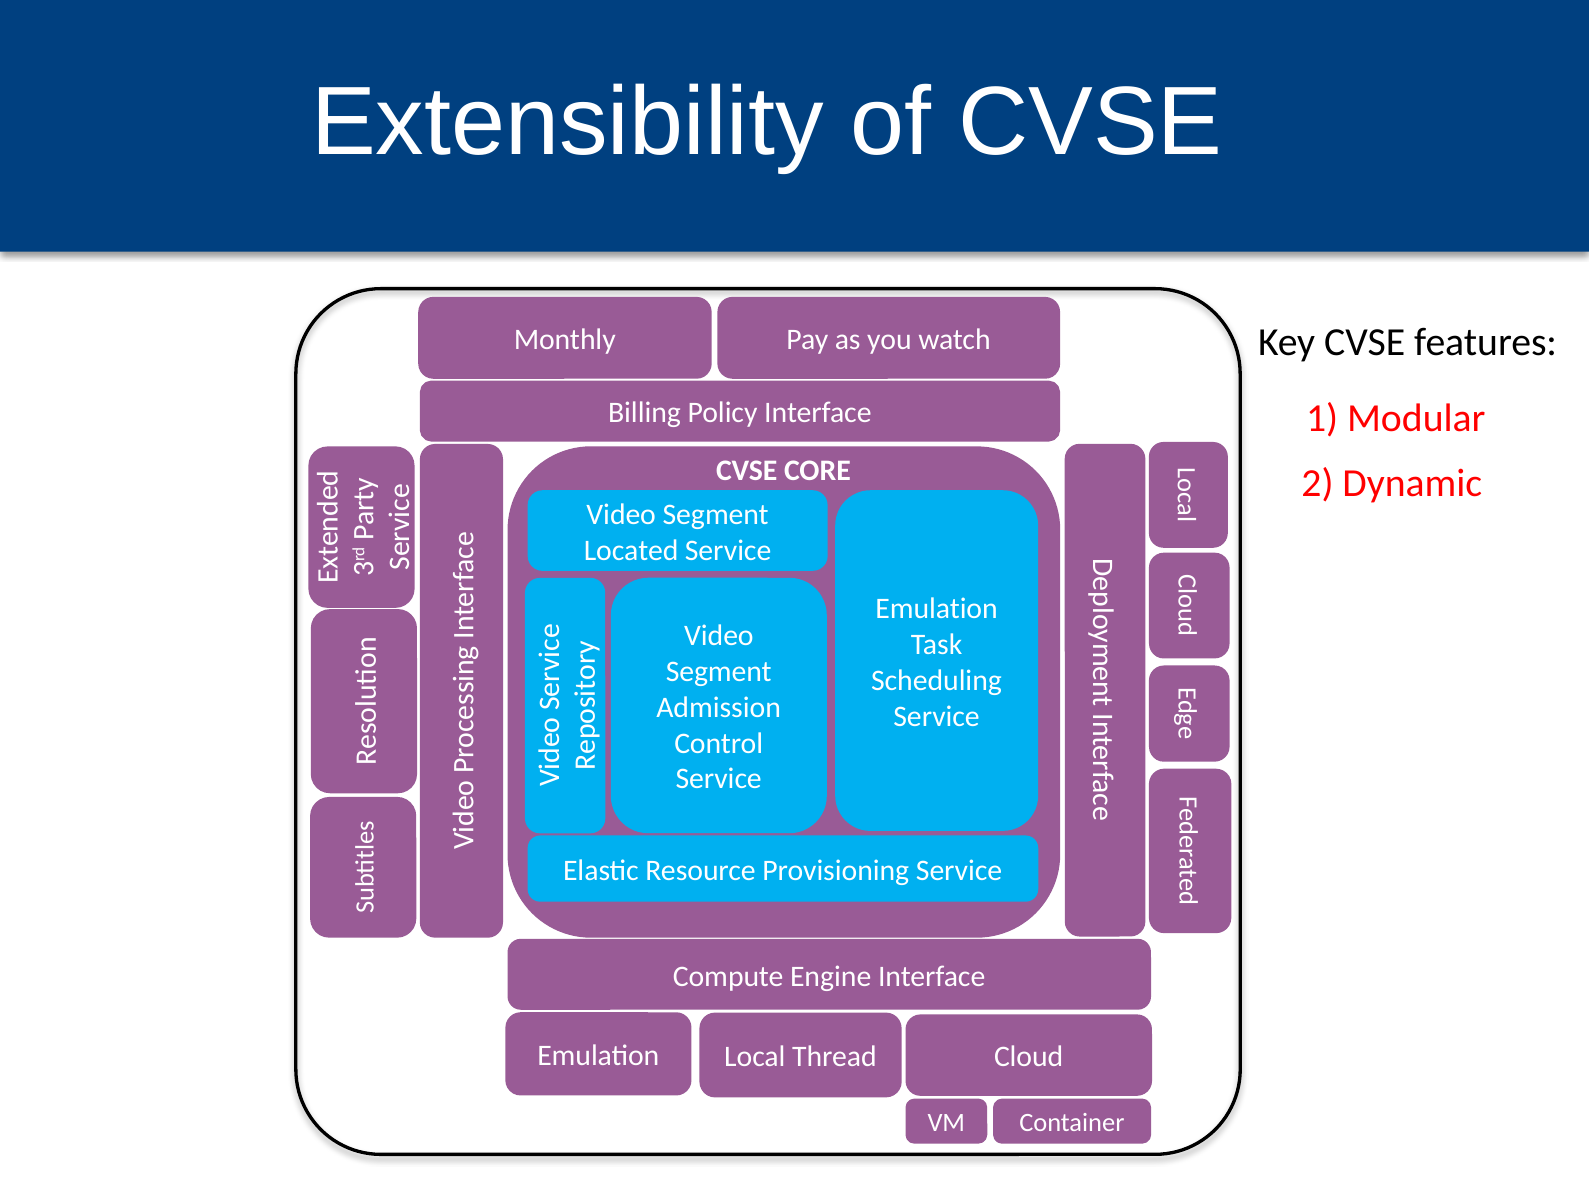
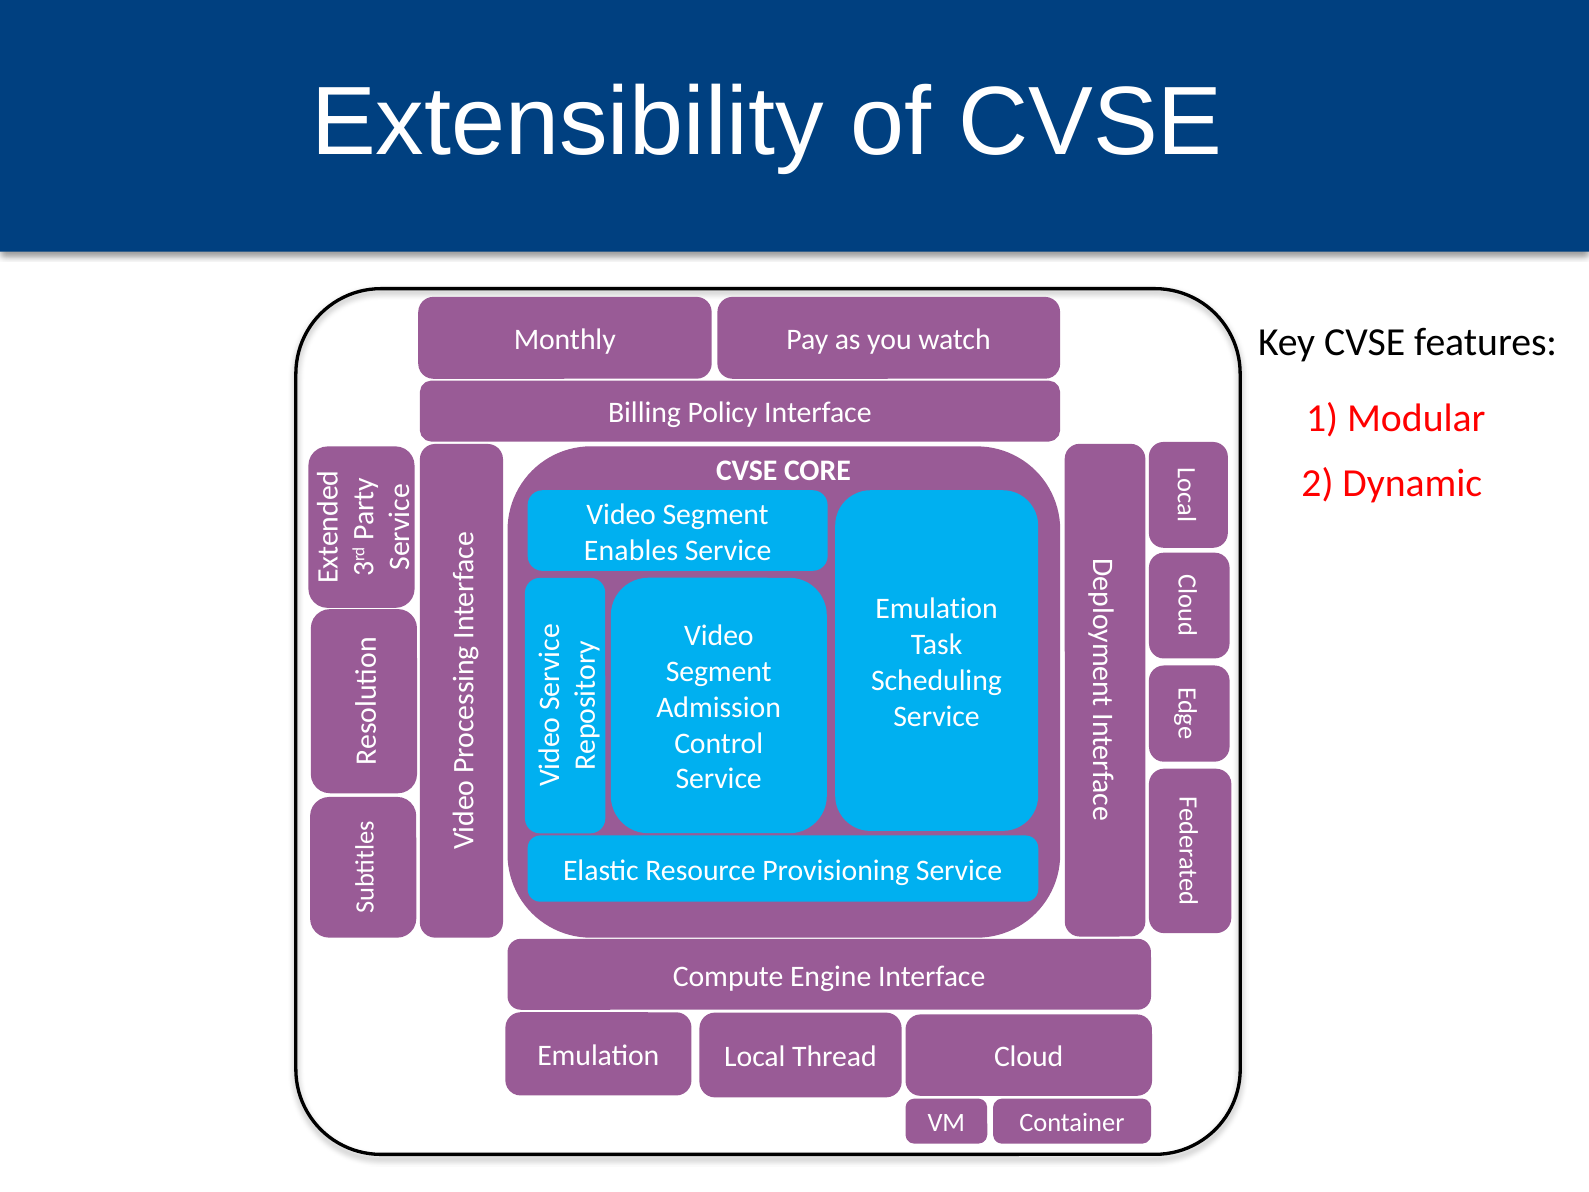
Located: Located -> Enables
